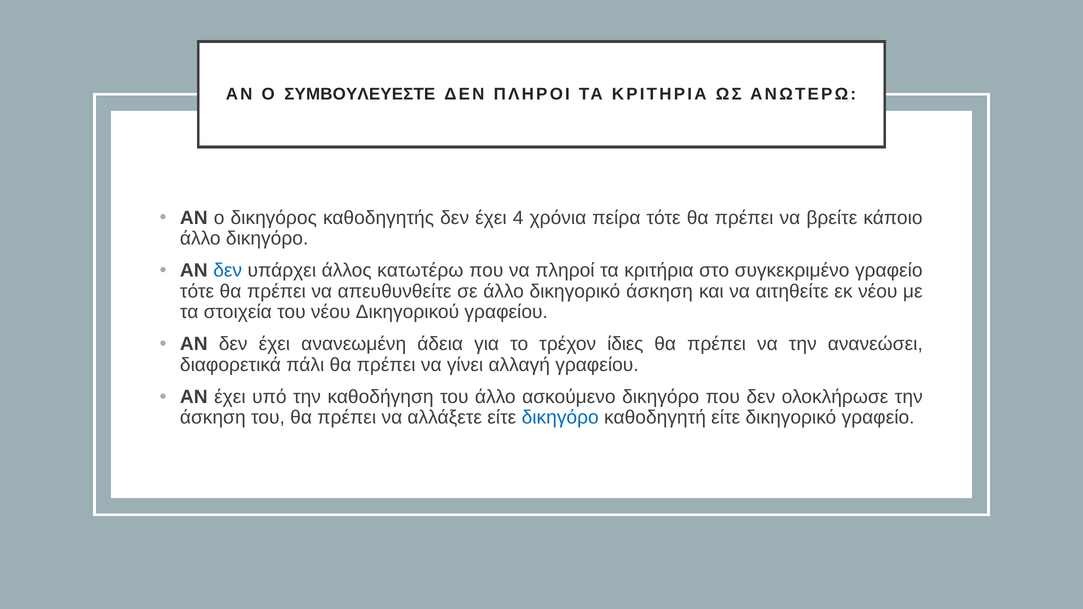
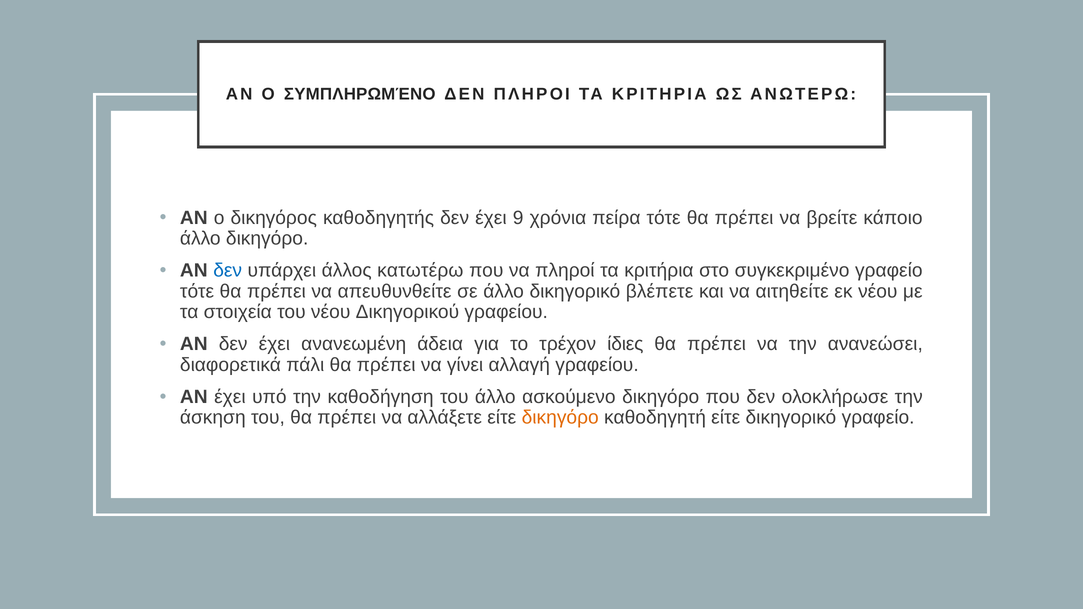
ΣΥΜΒΟΥΛΕΥΕΣΤΕ: ΣΥΜΒΟΥΛΕΥΕΣΤΕ -> ΣΥΜΠΛΗΡΩΜΈΝΟ
4: 4 -> 9
δικηγορικό άσκηση: άσκηση -> βλέπετε
δικηγόρο at (560, 418) colour: blue -> orange
